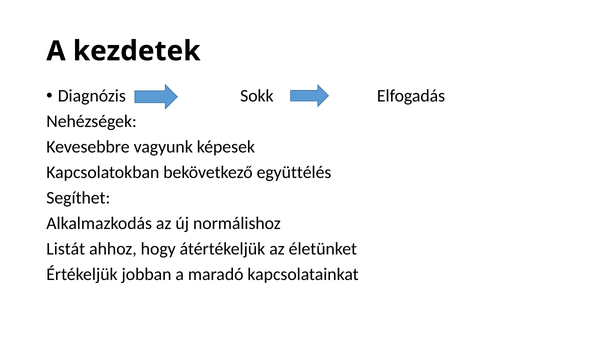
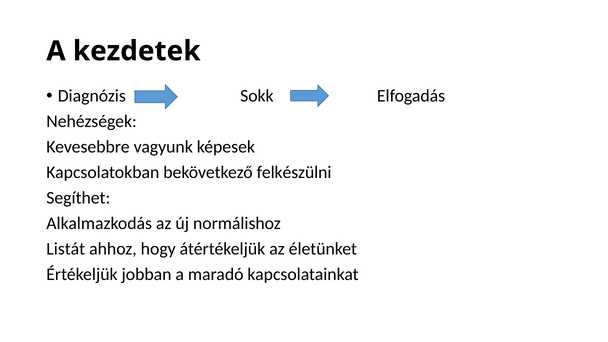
együttélés: együttélés -> felkészülni
